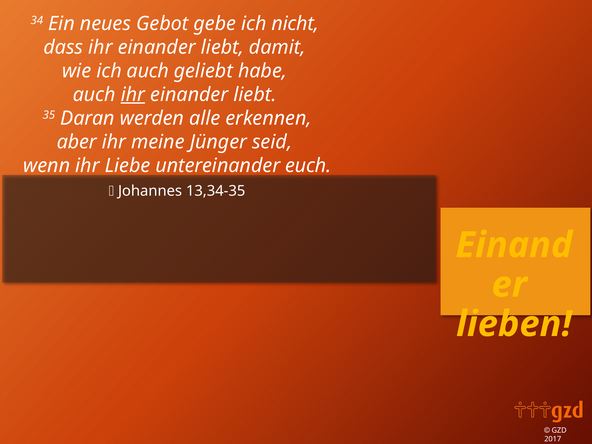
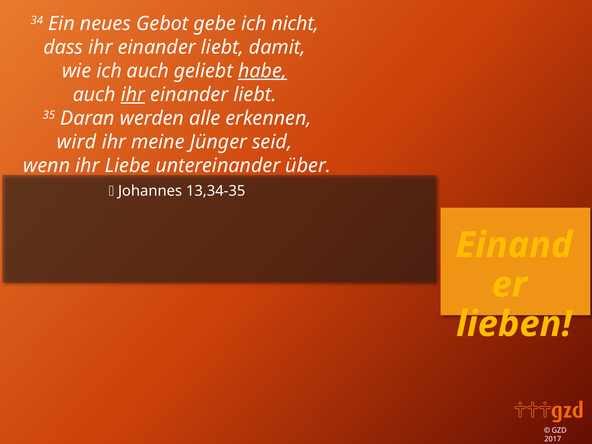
habe underline: none -> present
aber: aber -> wird
euch: euch -> über
